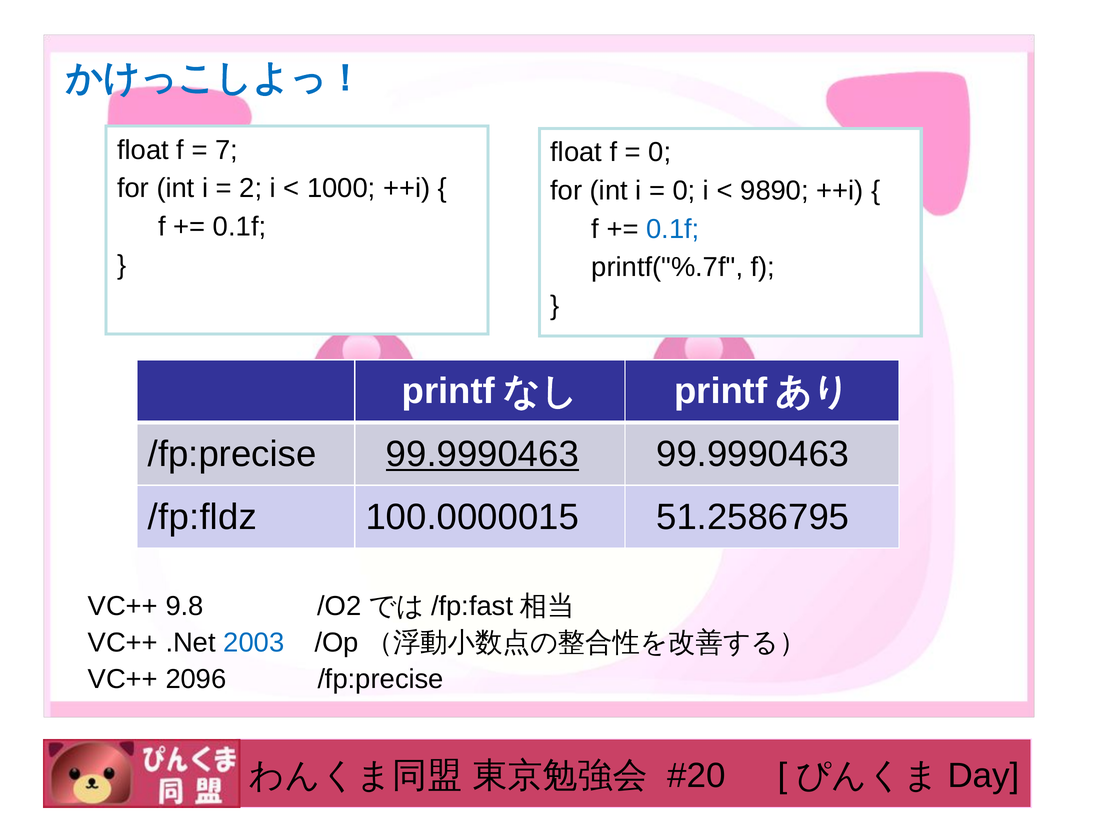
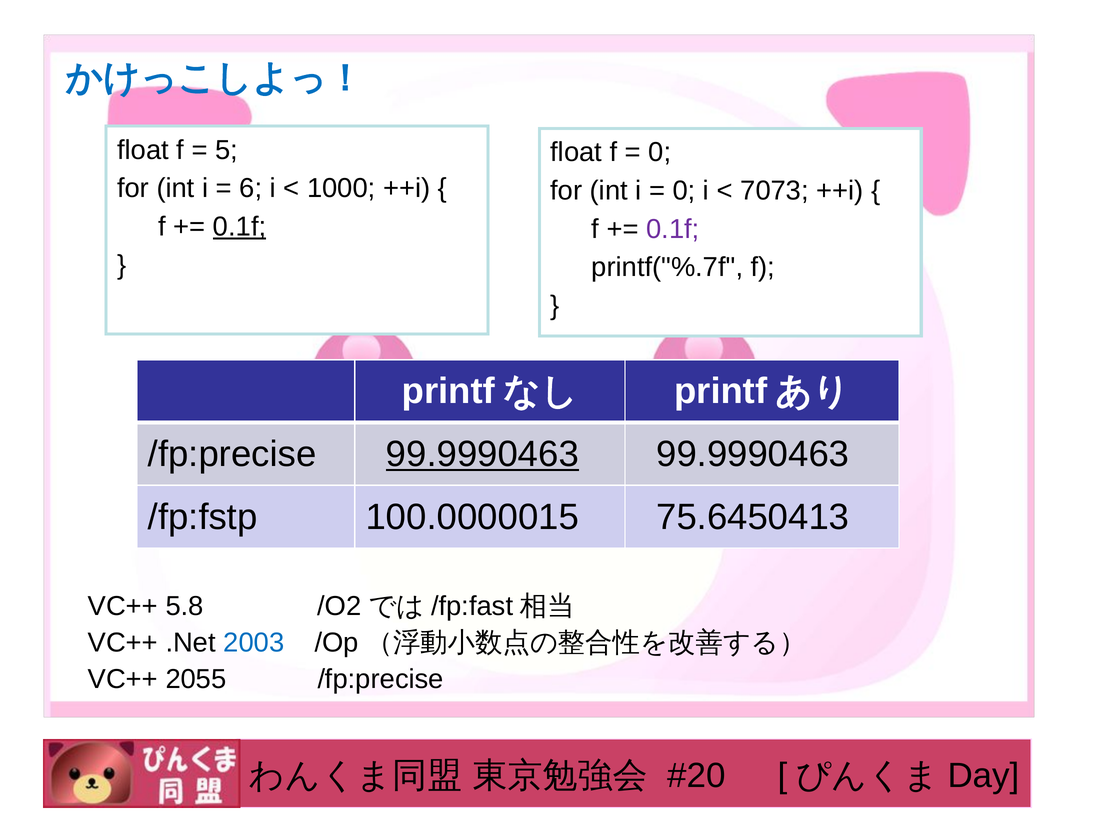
7: 7 -> 5
2: 2 -> 6
9890: 9890 -> 7073
0.1f at (240, 227) underline: none -> present
0.1f at (673, 229) colour: blue -> purple
/fp:fldz: /fp:fldz -> /fp:fstp
51.2586795: 51.2586795 -> 75.6450413
9.8: 9.8 -> 5.8
2096: 2096 -> 2055
